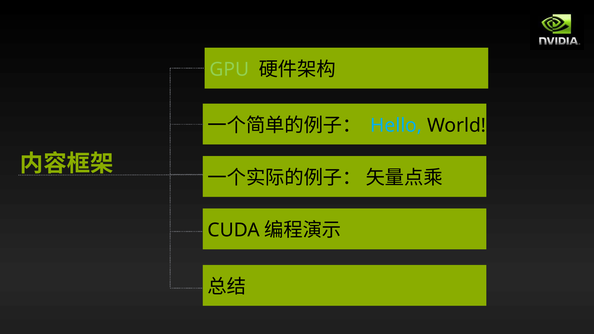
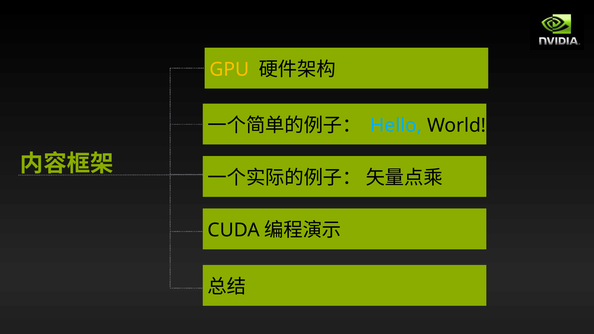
GPU colour: light green -> yellow
